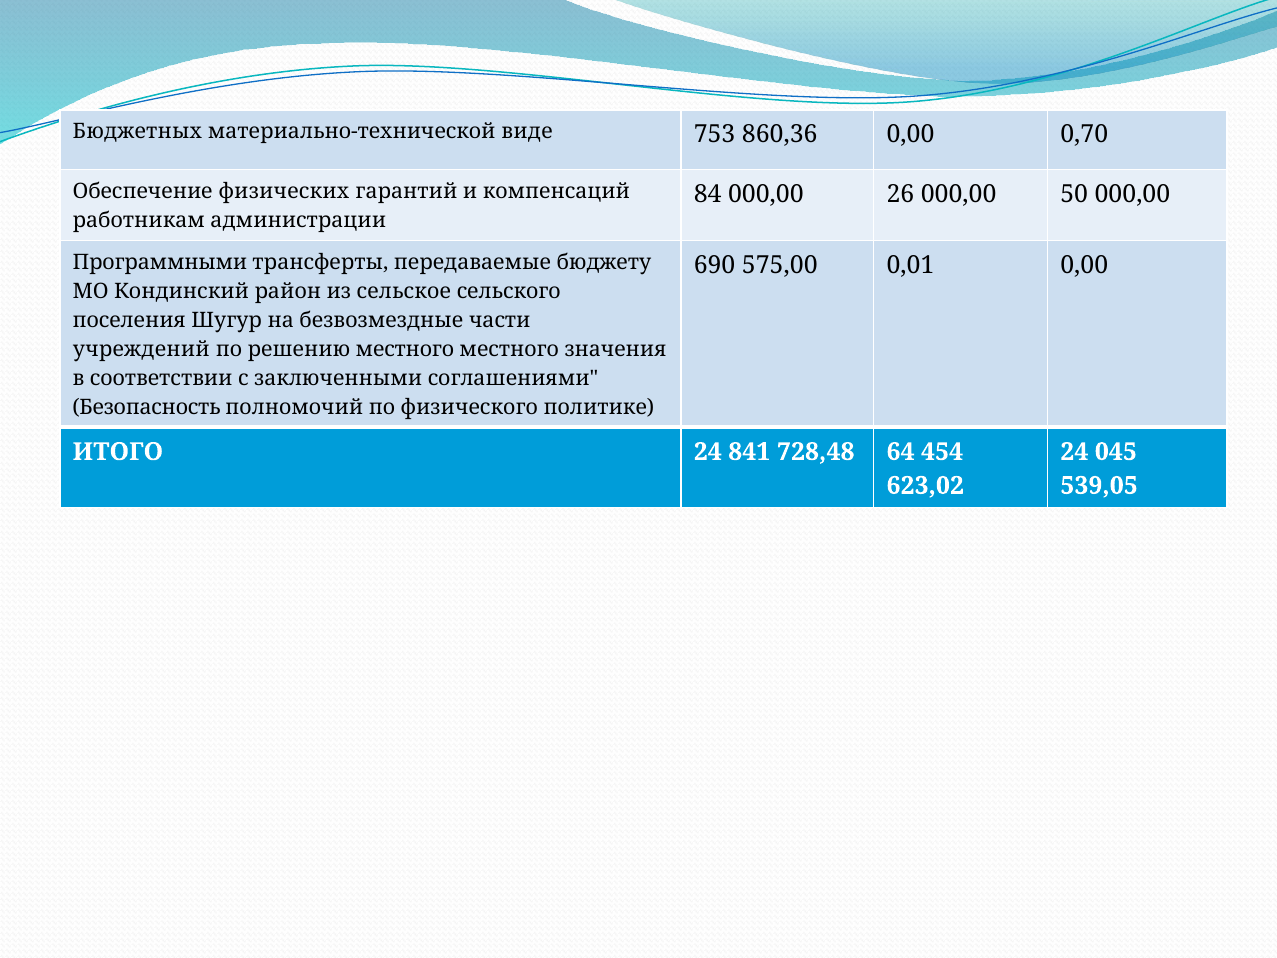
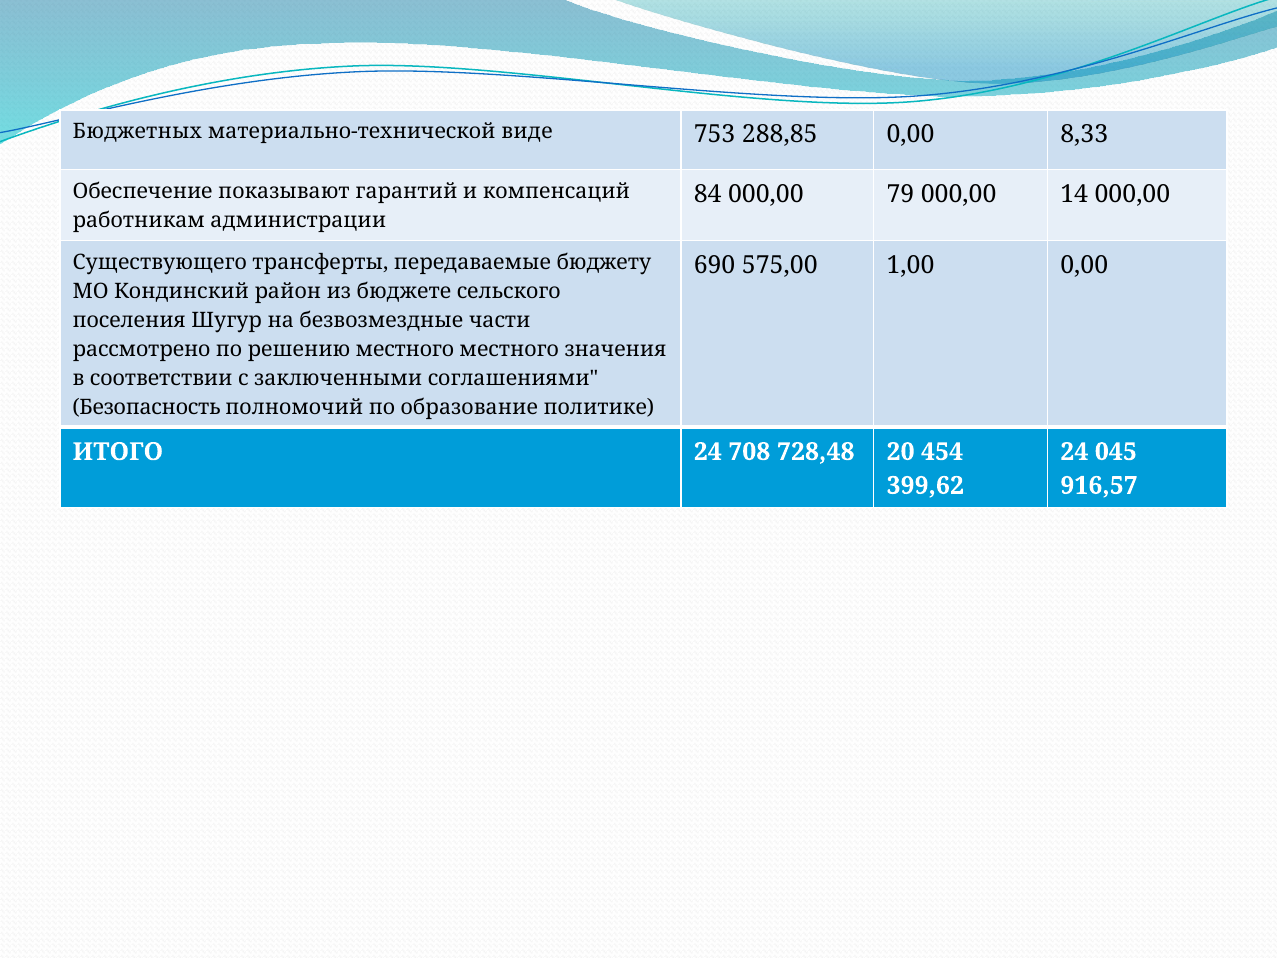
860,36: 860,36 -> 288,85
0,70: 0,70 -> 8,33
физических: физических -> показывают
26: 26 -> 79
50: 50 -> 14
Программными: Программными -> Существующего
0,01: 0,01 -> 1,00
сельское: сельское -> бюджете
учреждений: учреждений -> рассмотрено
физического: физического -> образование
841: 841 -> 708
64: 64 -> 20
623,02: 623,02 -> 399,62
539,05: 539,05 -> 916,57
